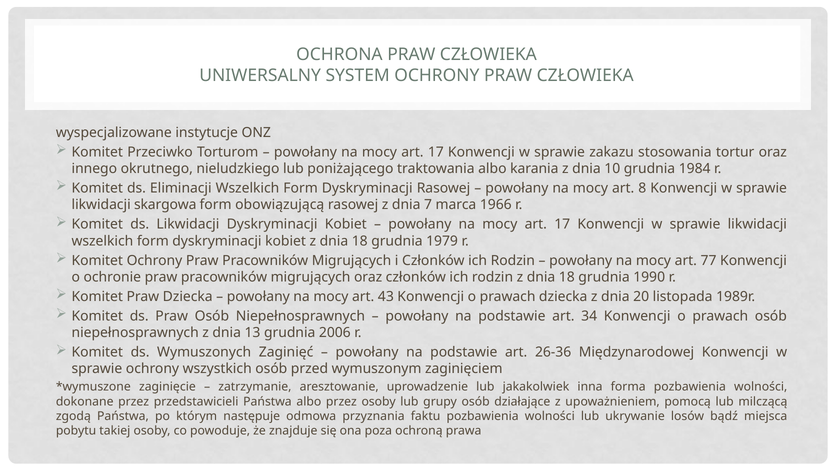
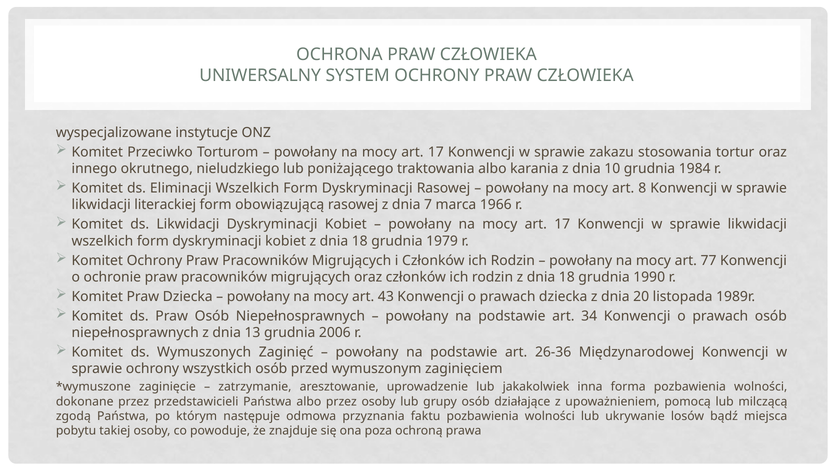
skargowa: skargowa -> literackiej
